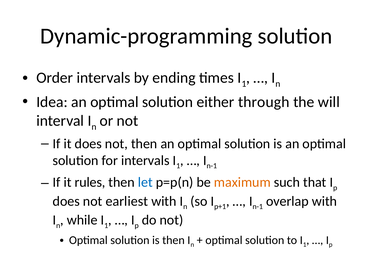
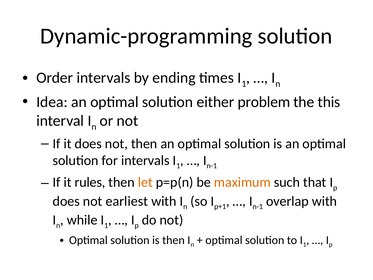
through: through -> problem
will: will -> this
let colour: blue -> orange
